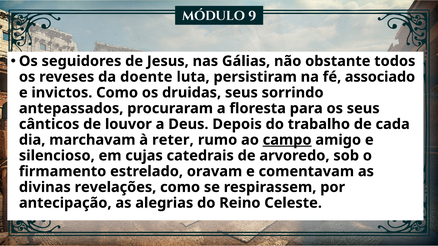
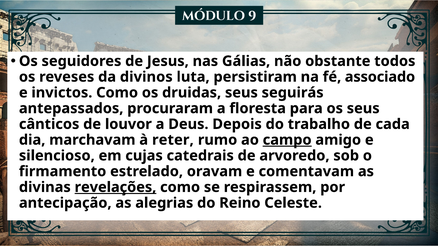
doente: doente -> divinos
sorrindo: sorrindo -> seguirás
revelações underline: none -> present
